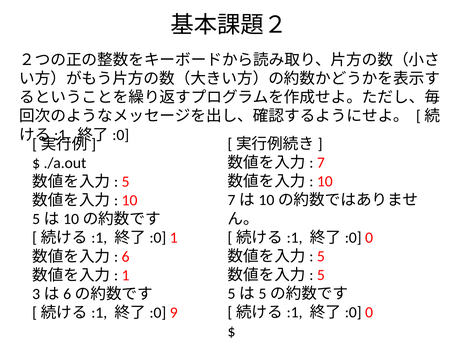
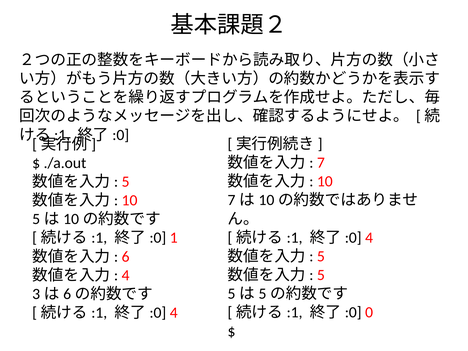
0 at (369, 238): 0 -> 4
1 at (126, 275): 1 -> 4
9 at (174, 313): 9 -> 4
